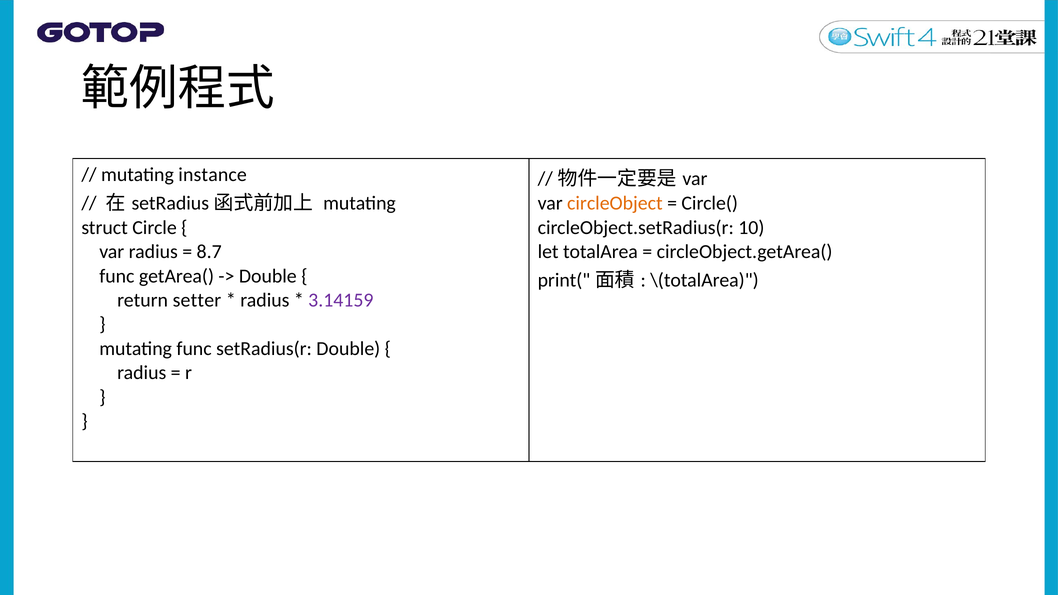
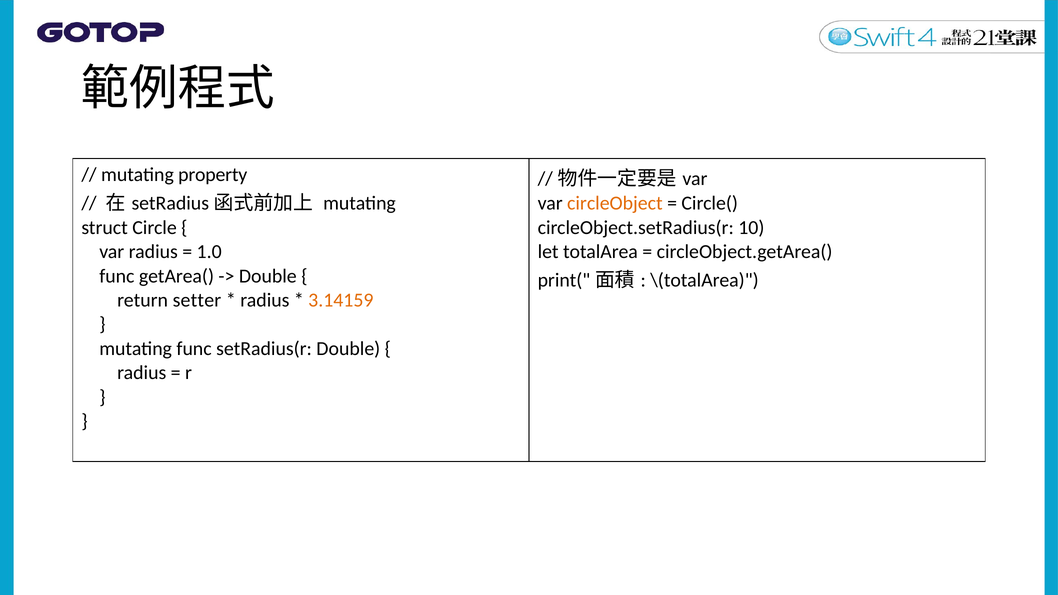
instance: instance -> property
8.7: 8.7 -> 1.0
3.14159 colour: purple -> orange
